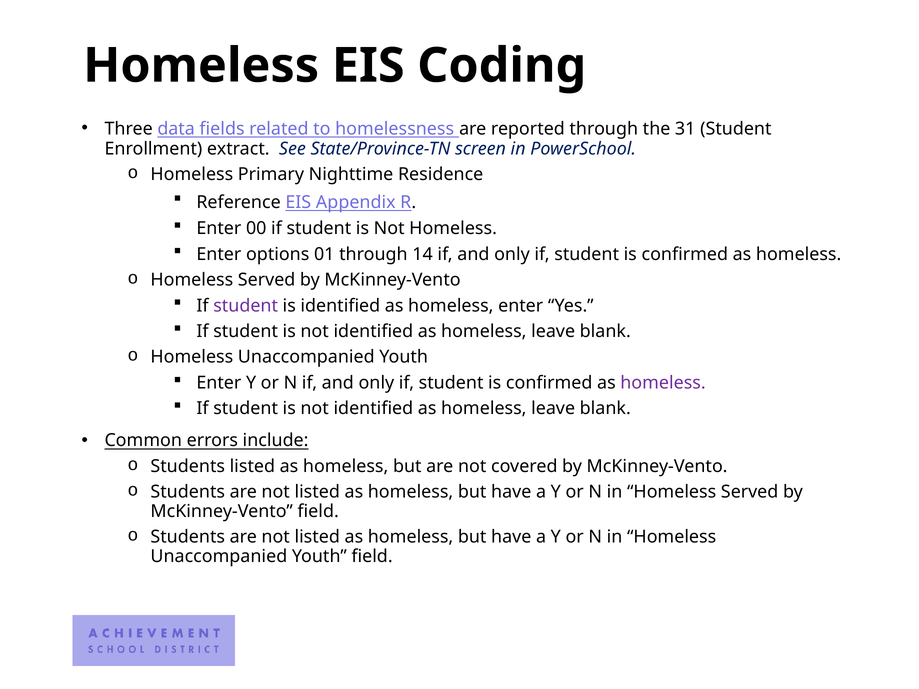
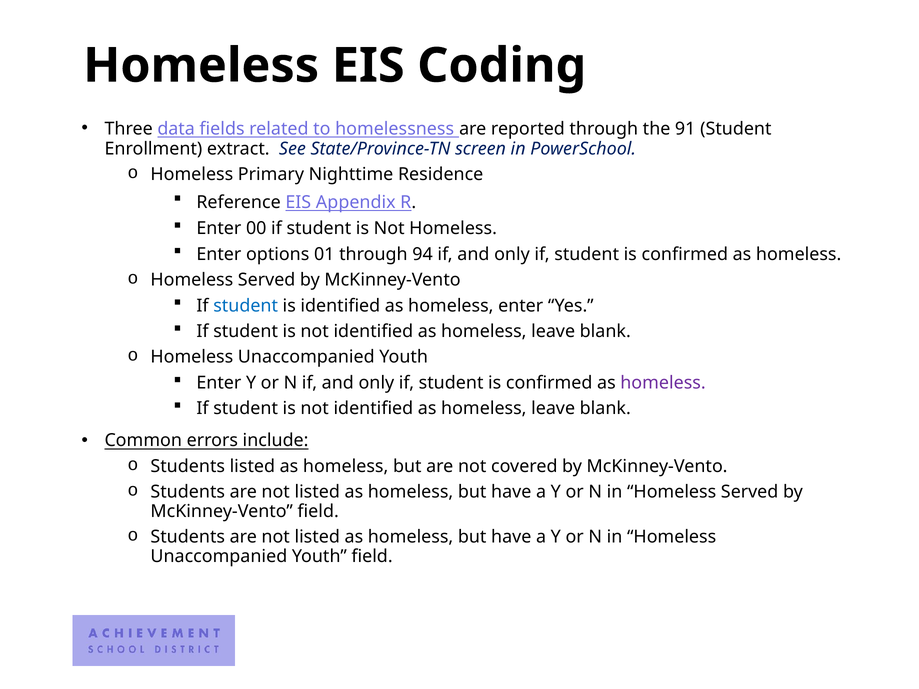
31: 31 -> 91
14: 14 -> 94
student at (246, 306) colour: purple -> blue
